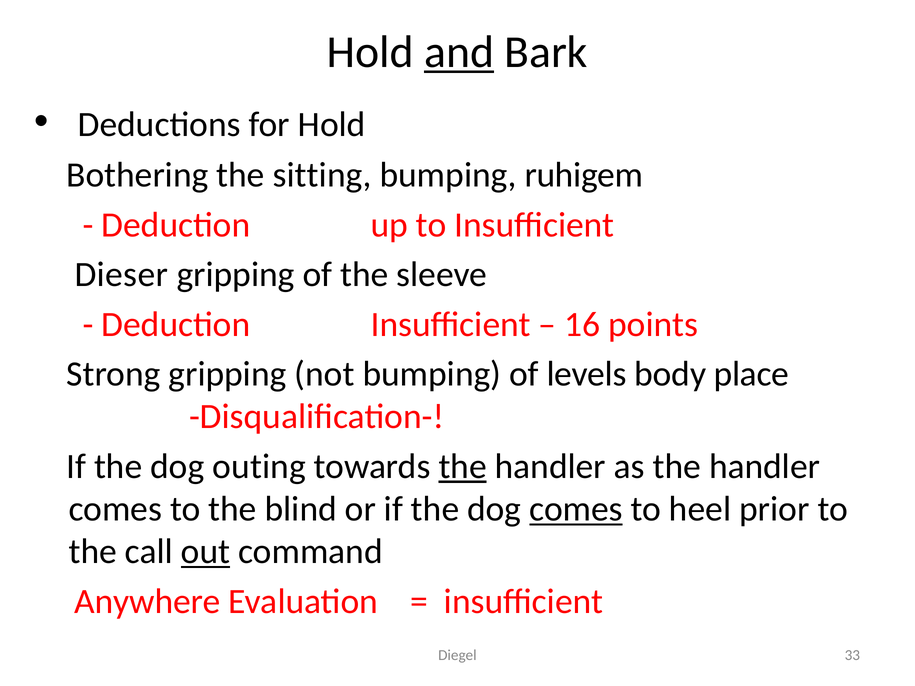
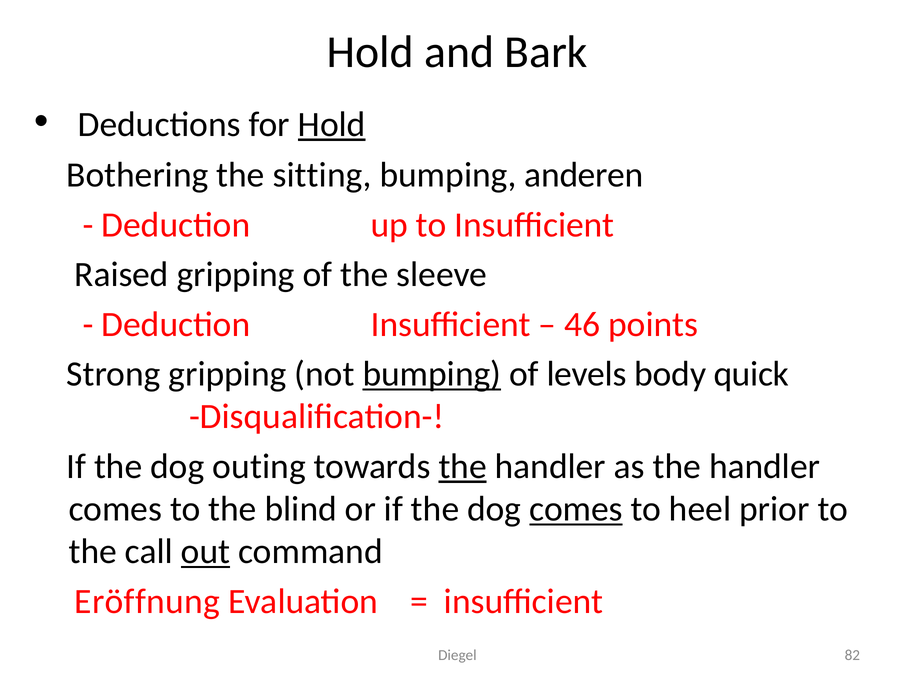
and underline: present -> none
Hold at (332, 124) underline: none -> present
ruhigem: ruhigem -> anderen
Dieser: Dieser -> Raised
16: 16 -> 46
bumping at (432, 374) underline: none -> present
place: place -> quick
Anywhere: Anywhere -> Eröffnung
33: 33 -> 82
